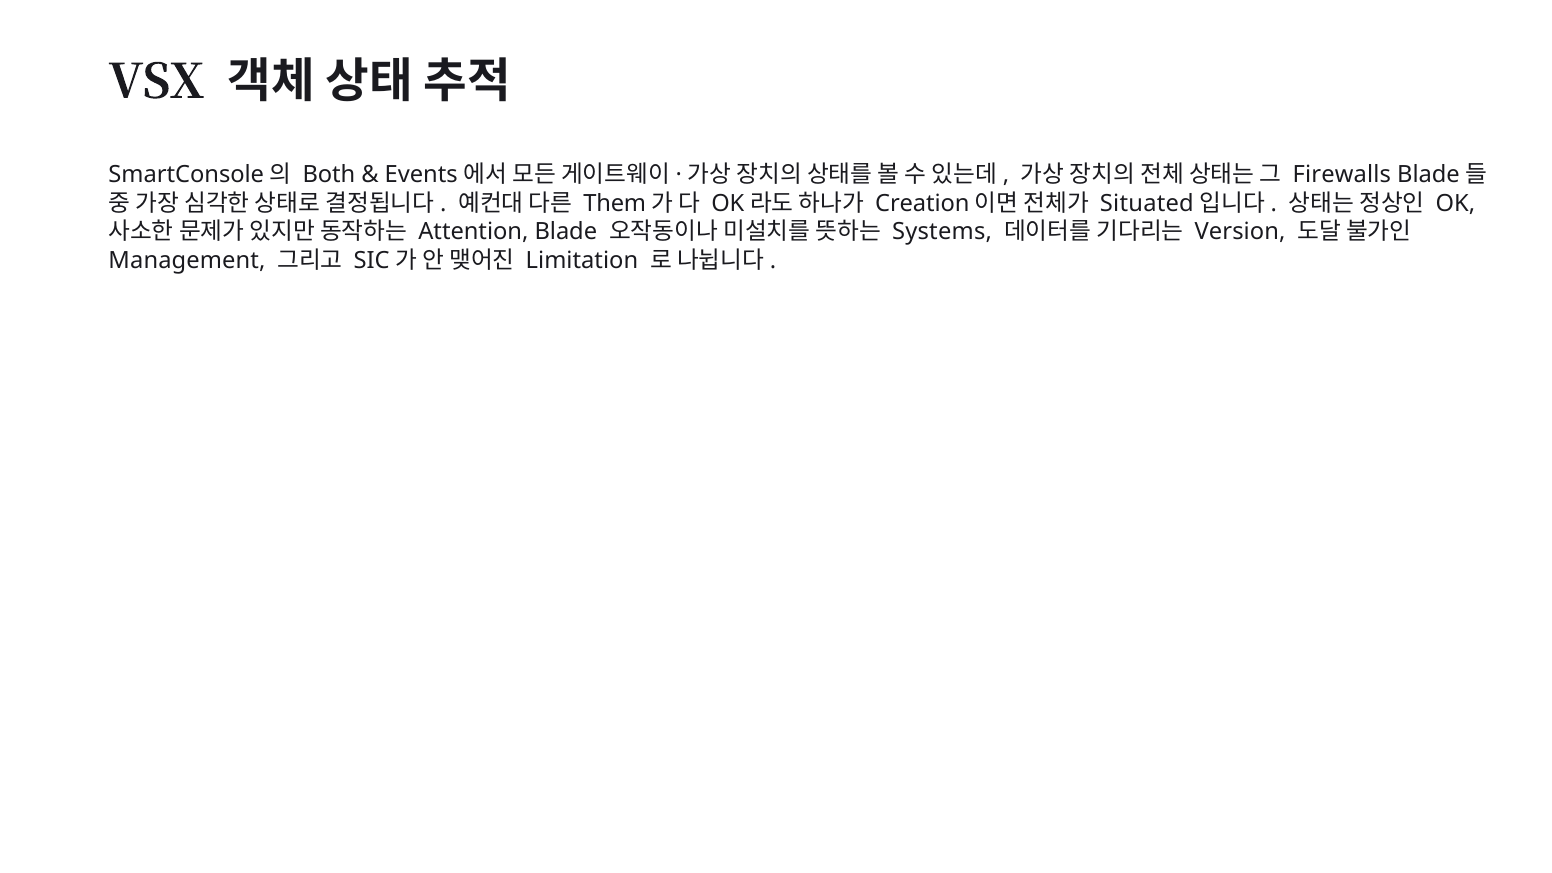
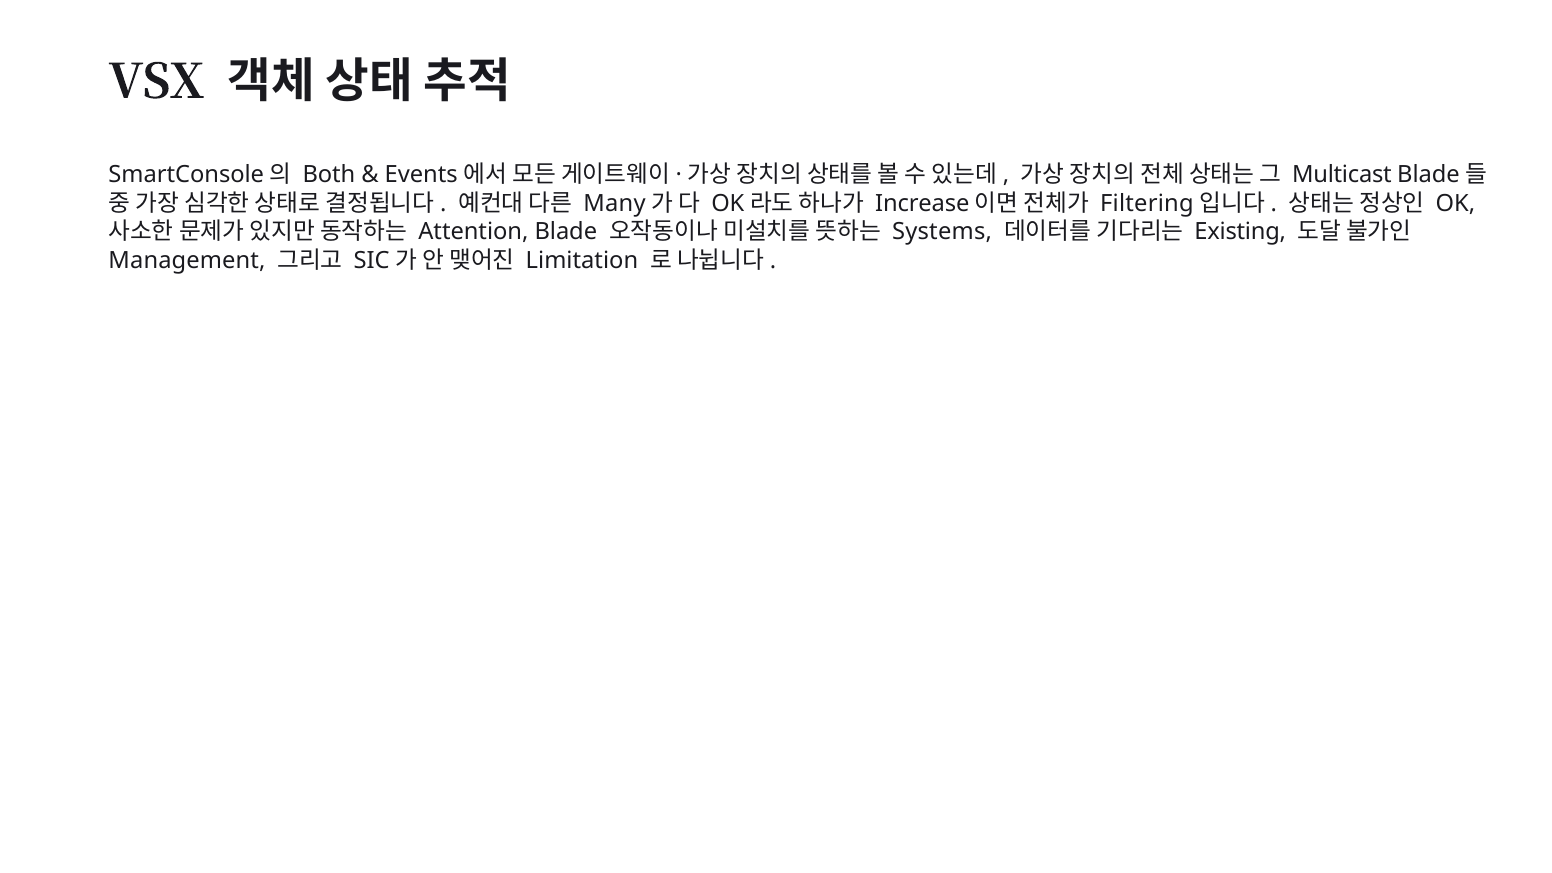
Firewalls: Firewalls -> Multicast
Them: Them -> Many
Creation: Creation -> Increase
Situated: Situated -> Filtering
Version: Version -> Existing
